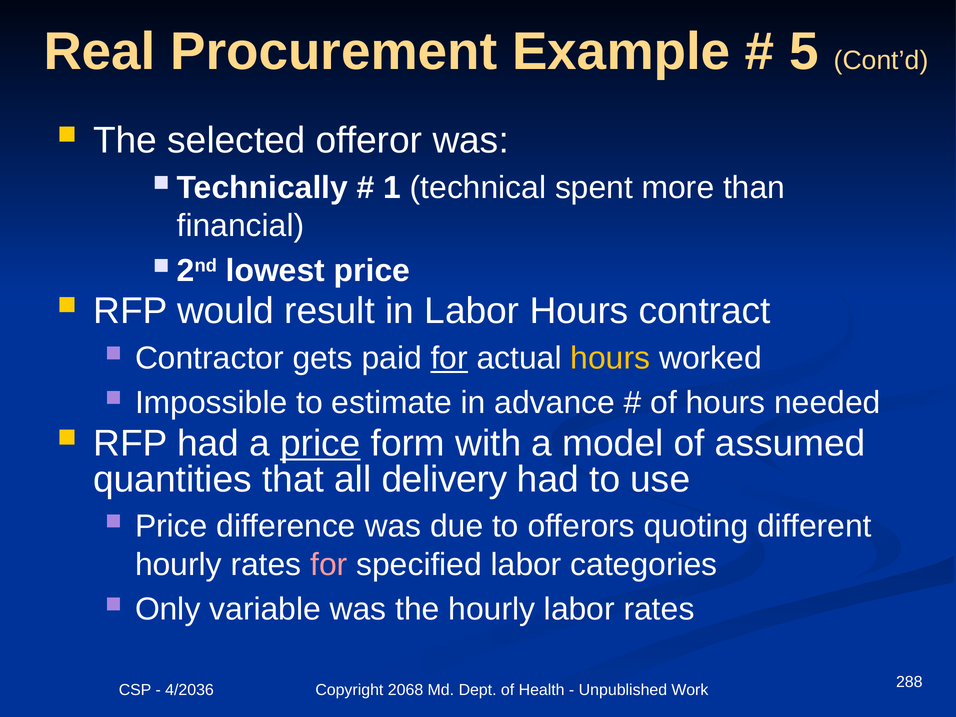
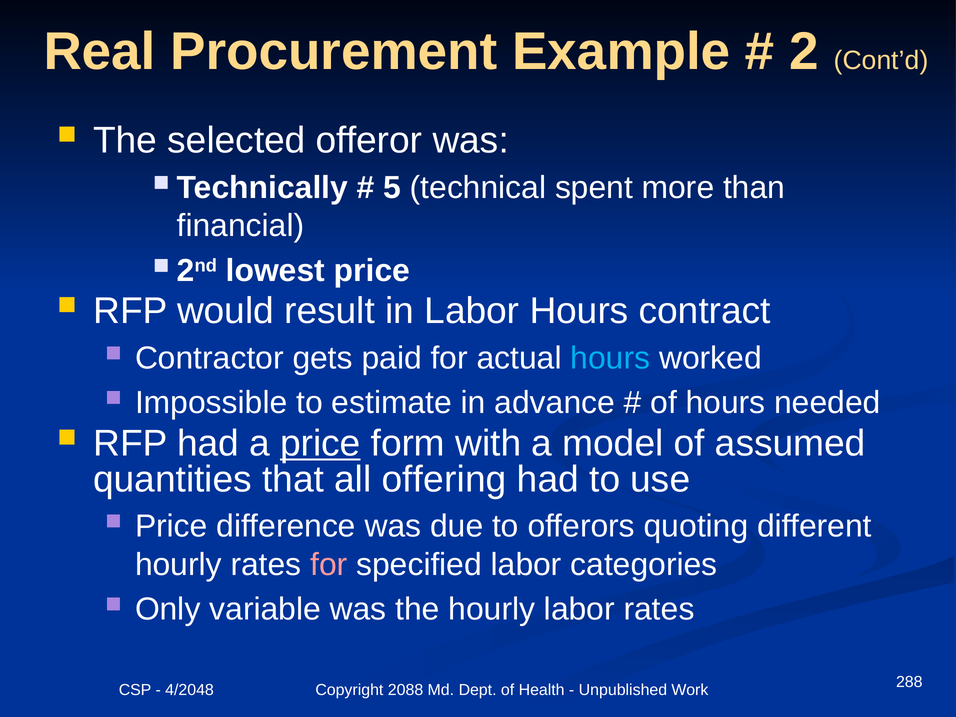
5: 5 -> 2
1: 1 -> 5
for at (449, 358) underline: present -> none
hours at (610, 358) colour: yellow -> light blue
delivery: delivery -> offering
4/2036: 4/2036 -> 4/2048
2068: 2068 -> 2088
